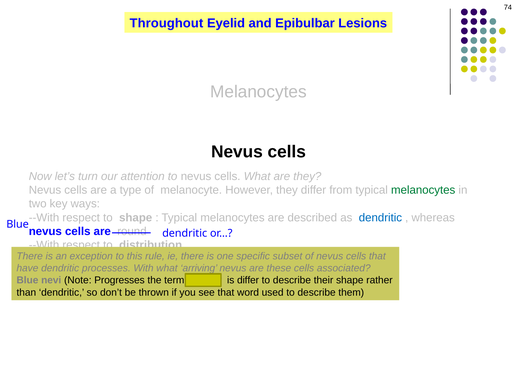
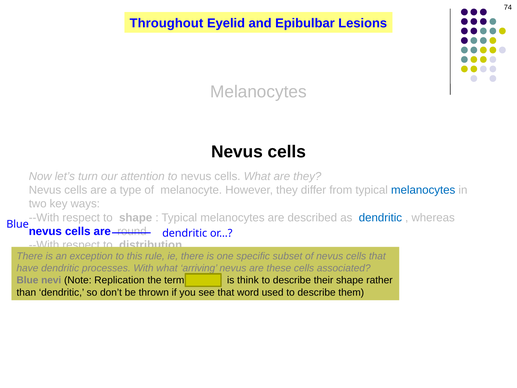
melanocytes at (423, 190) colour: green -> blue
Progresses: Progresses -> Replication
is differ: differ -> think
